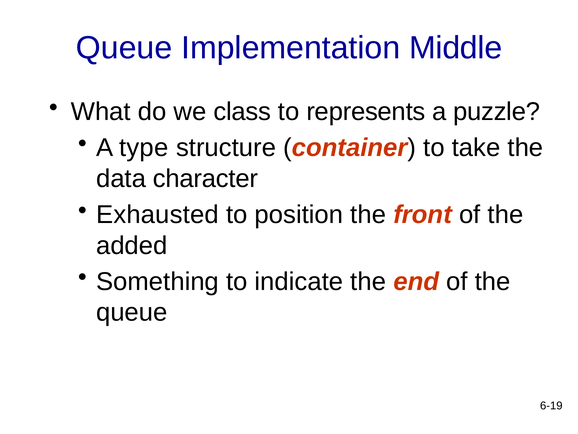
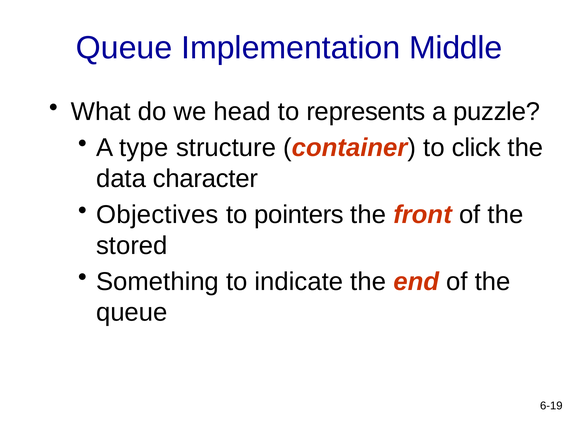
class: class -> head
take: take -> click
Exhausted: Exhausted -> Objectives
position: position -> pointers
added: added -> stored
